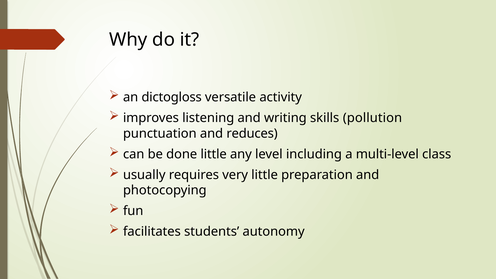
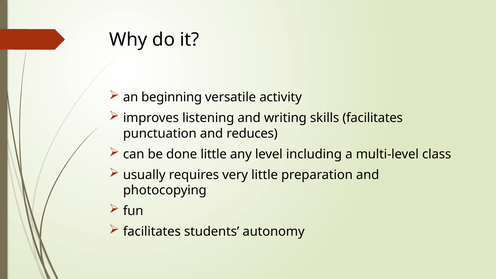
dictogloss: dictogloss -> beginning
skills pollution: pollution -> facilitates
